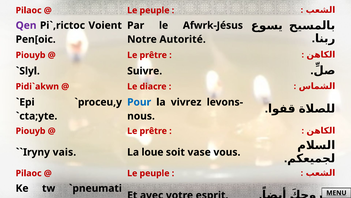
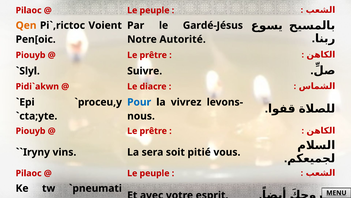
Qen colour: purple -> orange
Afwrk-Jésus: Afwrk-Jésus -> Gardé-Jésus
vais: vais -> vins
loue: loue -> sera
vase: vase -> pitié
